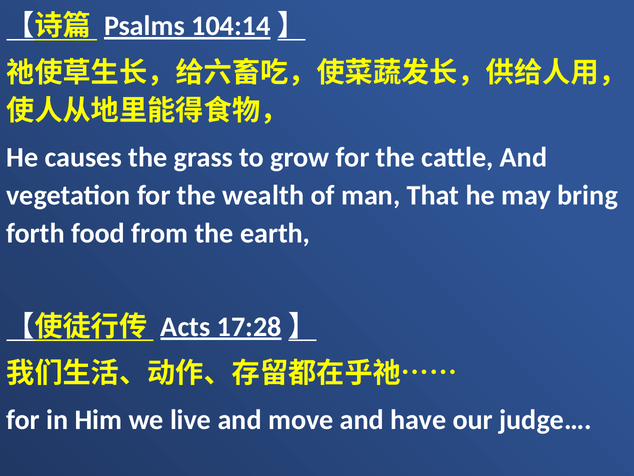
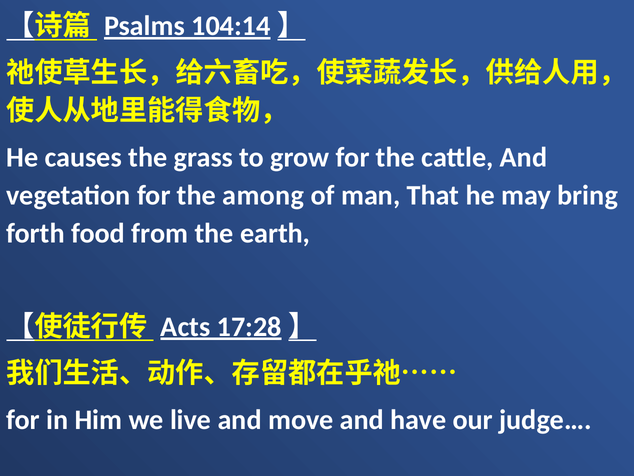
wealth: wealth -> among
